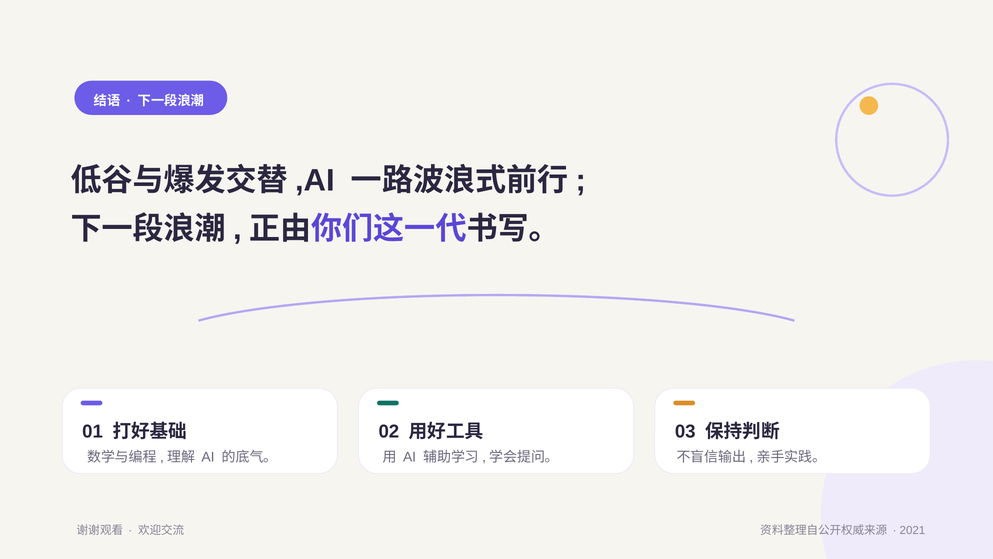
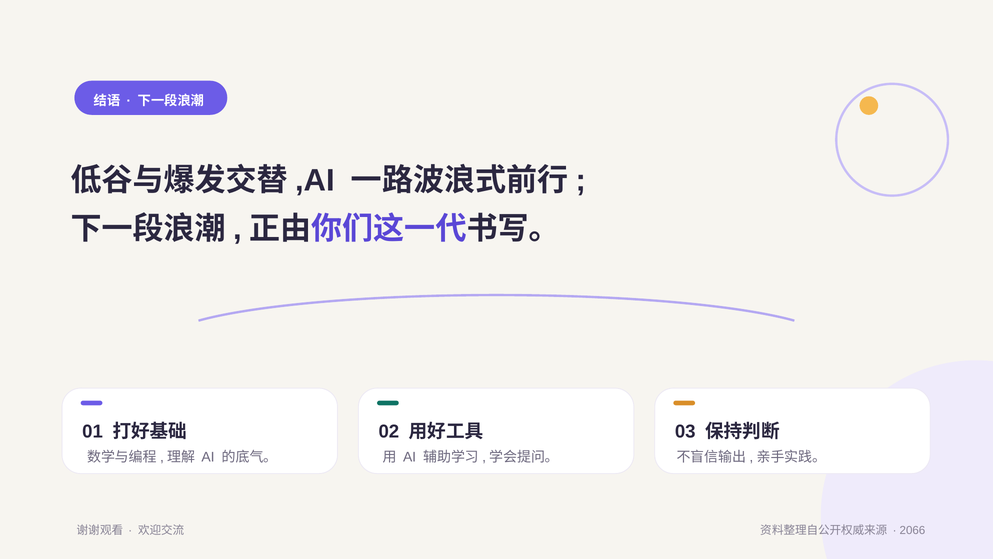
2021: 2021 -> 2066
